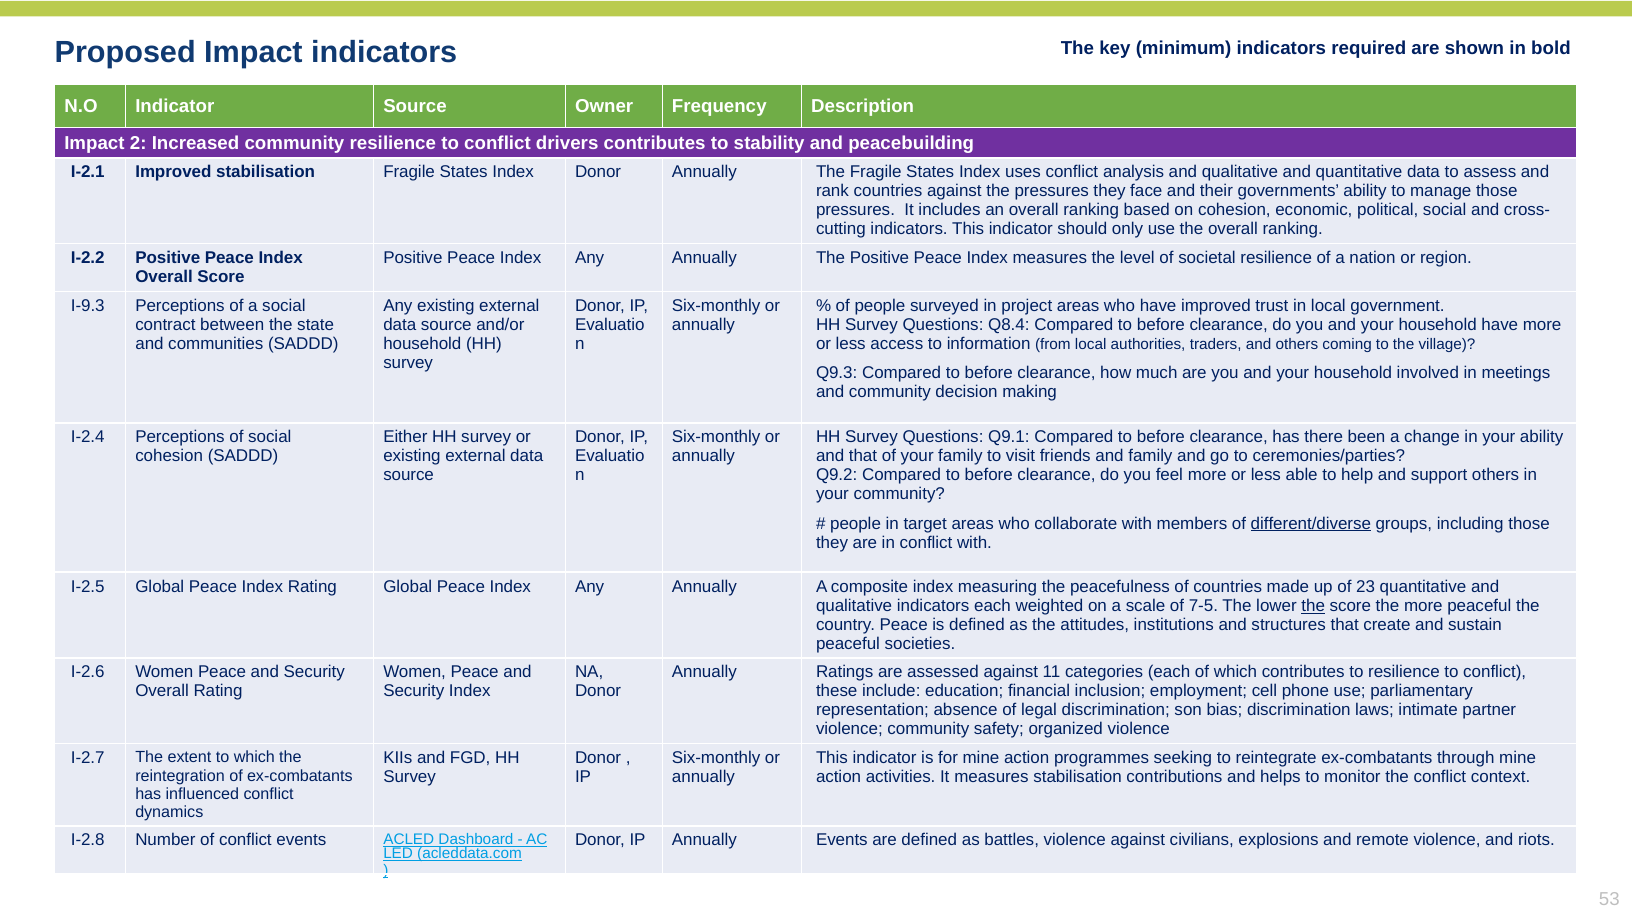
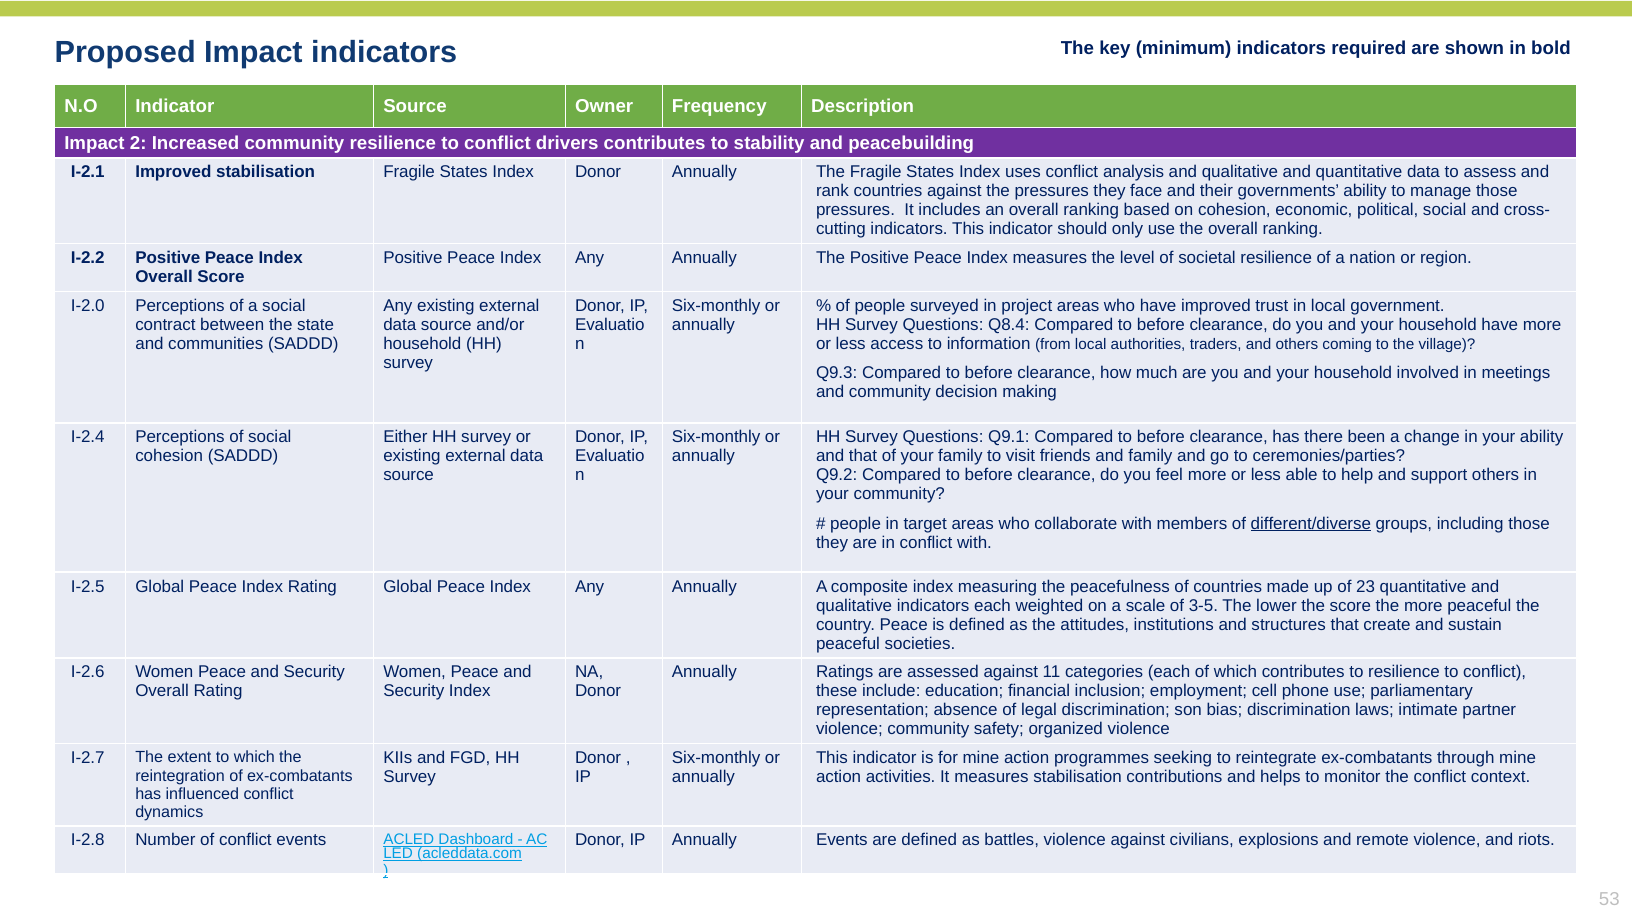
I-9.3: I-9.3 -> I-2.0
7-5: 7-5 -> 3-5
the at (1313, 606) underline: present -> none
